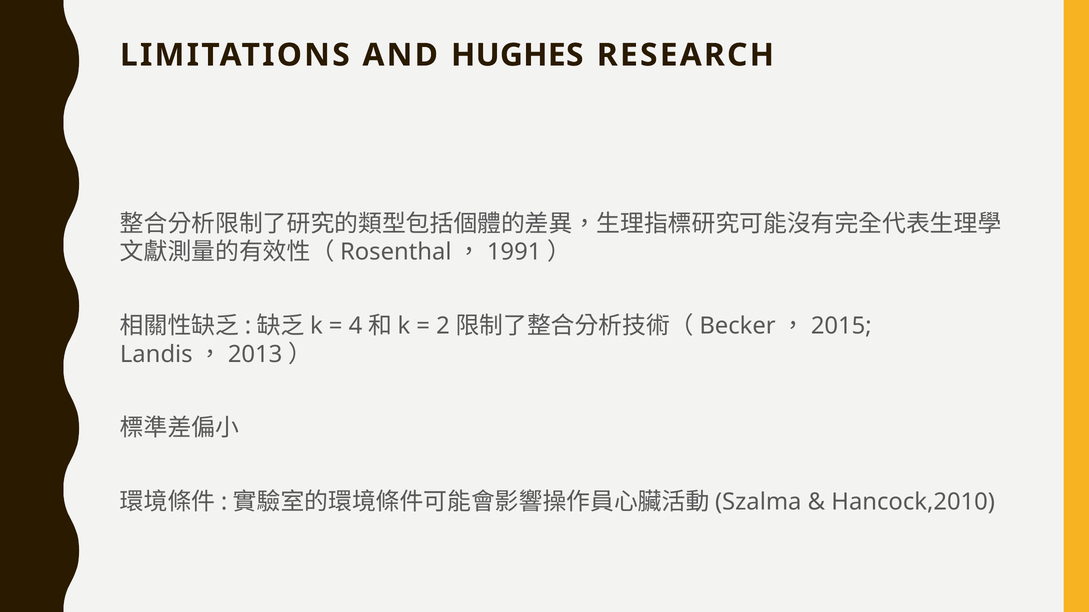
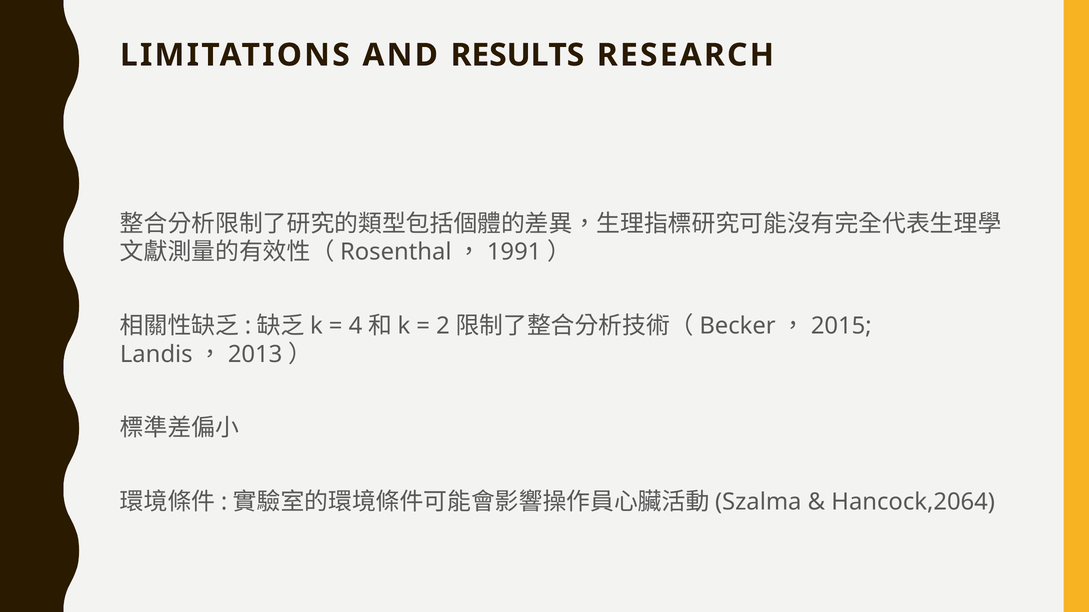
HUGHES: HUGHES -> RESULTS
Hancock,2010: Hancock,2010 -> Hancock,2064
